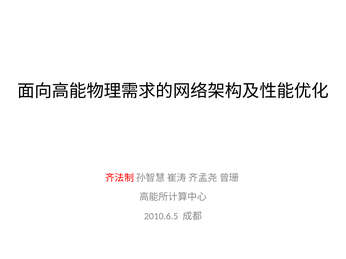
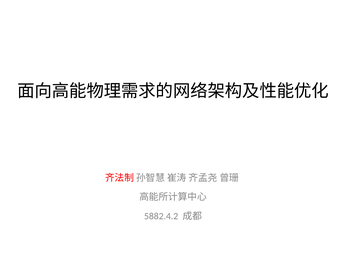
2010.6.5: 2010.6.5 -> 5882.4.2
